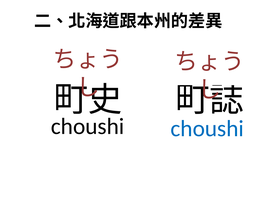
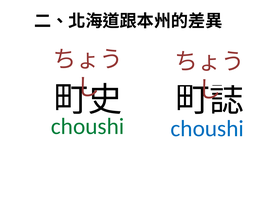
choushi at (88, 126) colour: black -> green
